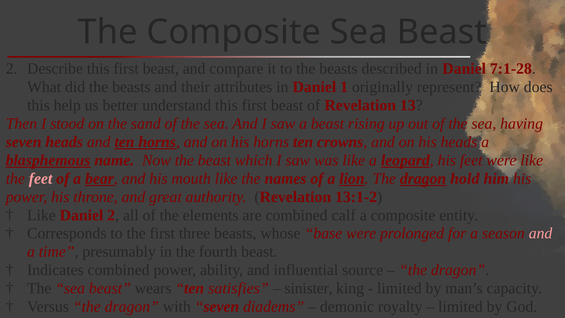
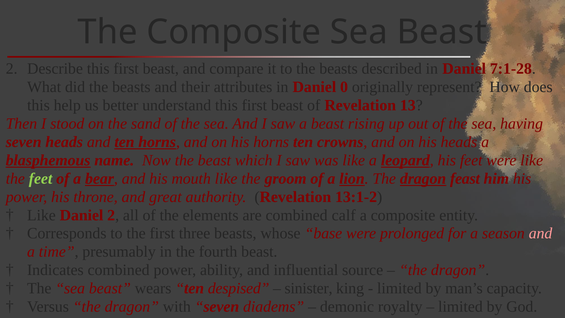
1: 1 -> 0
feet at (41, 178) colour: pink -> light green
names: names -> groom
hold: hold -> feast
satisfies: satisfies -> despised
